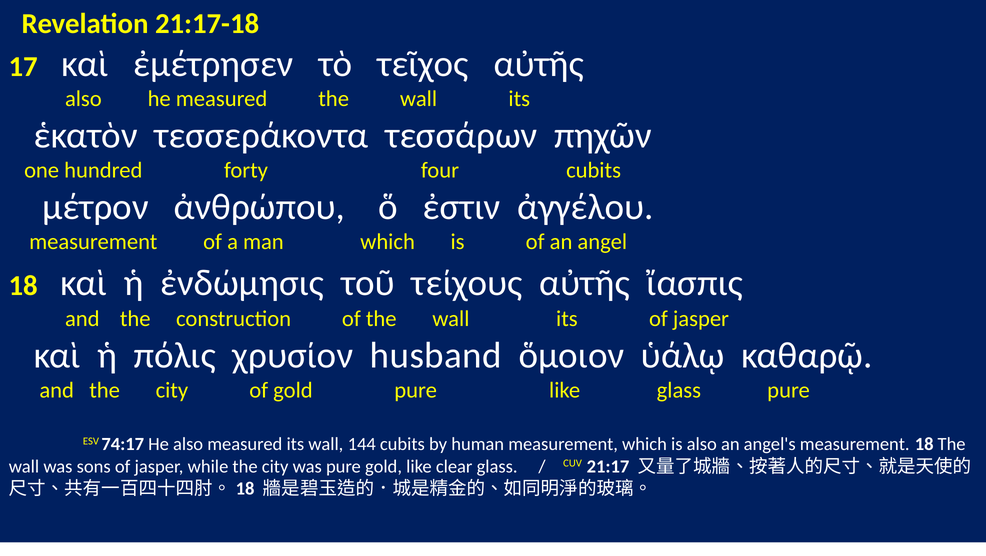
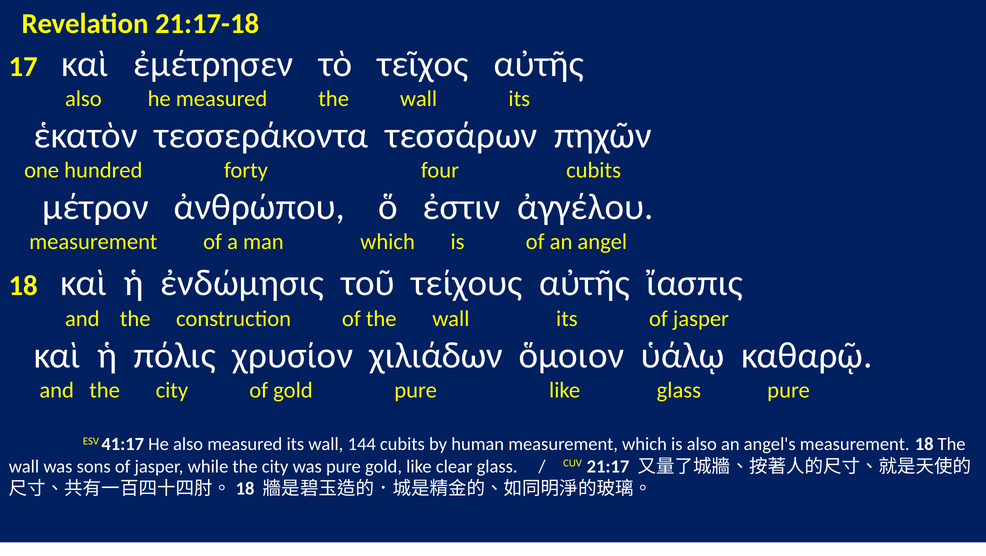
husband: husband -> χιλιάδων
74:17: 74:17 -> 41:17
